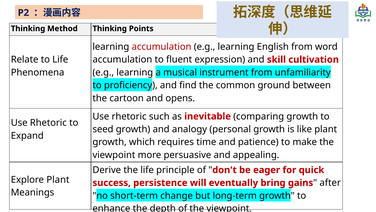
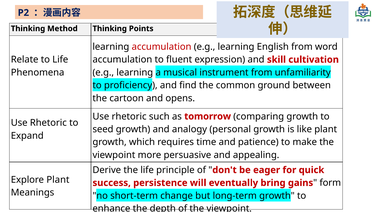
inevitable: inevitable -> tomorrow
after: after -> form
